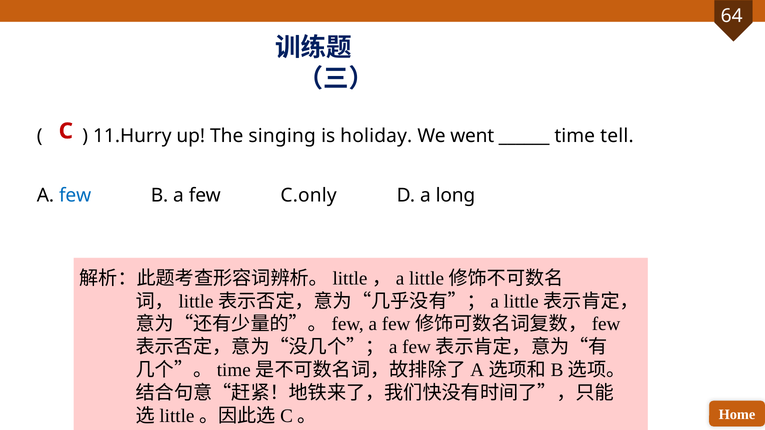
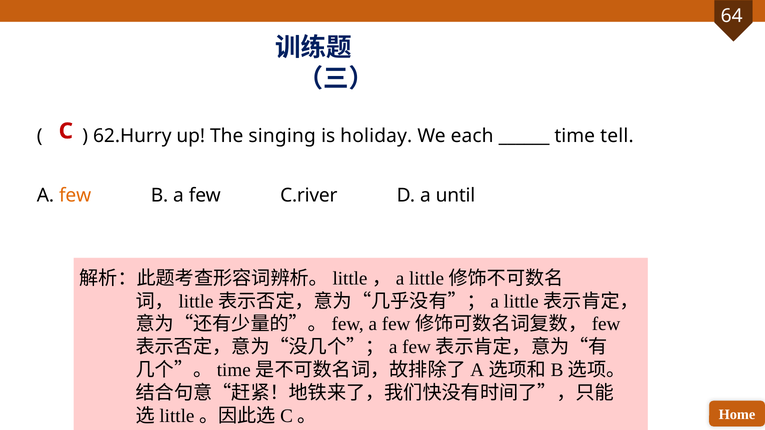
11.Hurry: 11.Hurry -> 62.Hurry
went: went -> each
few at (75, 196) colour: blue -> orange
C.only: C.only -> C.river
long: long -> until
